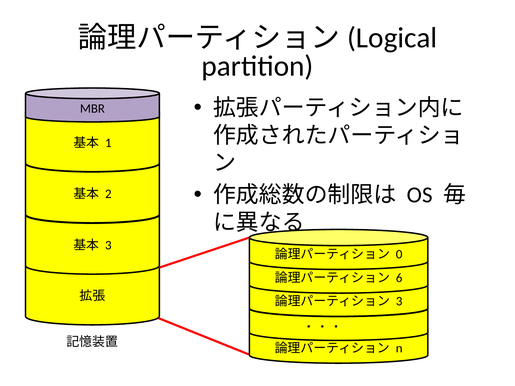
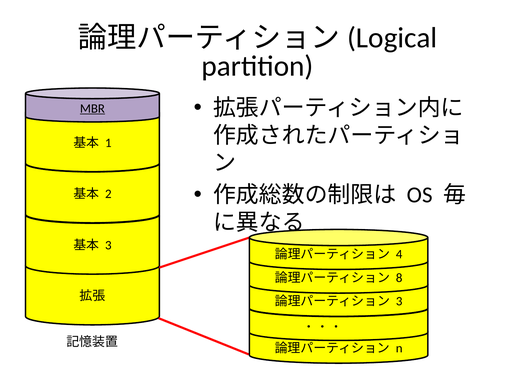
MBR underline: none -> present
0: 0 -> 4
6: 6 -> 8
